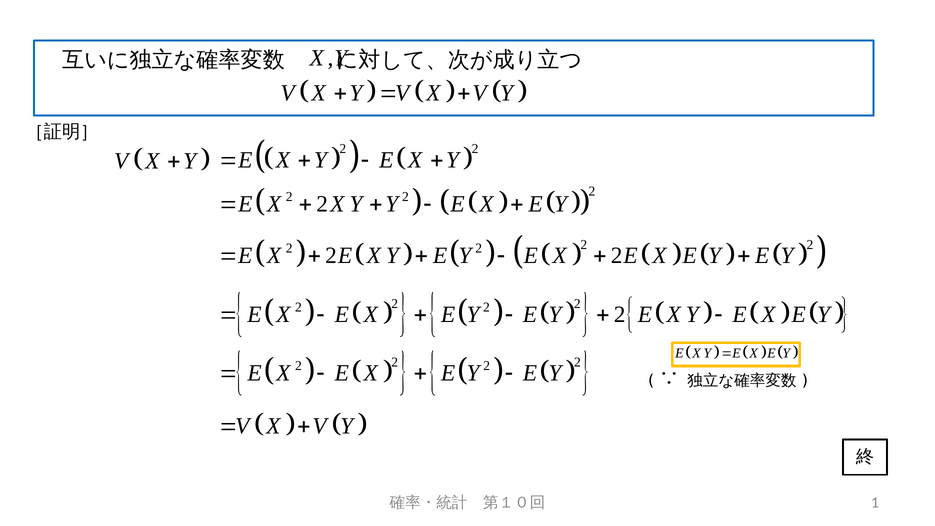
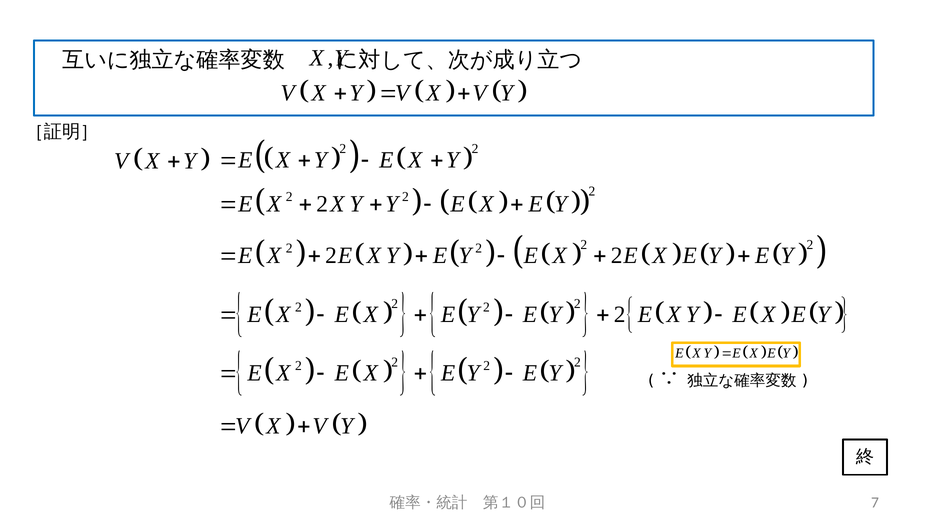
1: 1 -> 7
